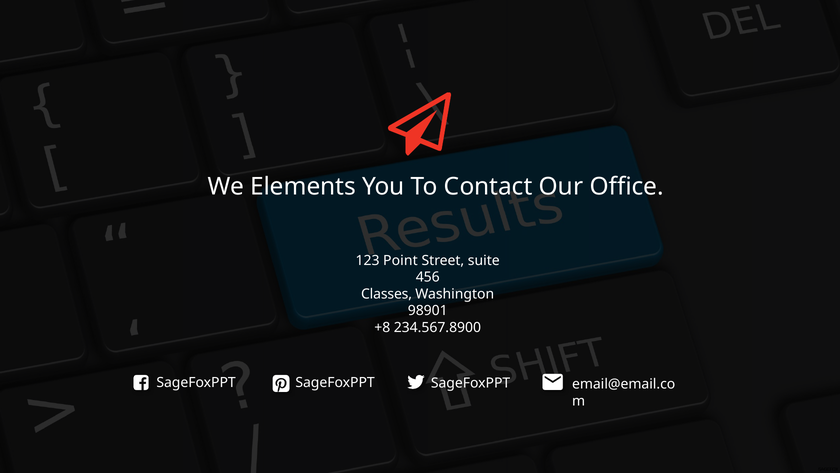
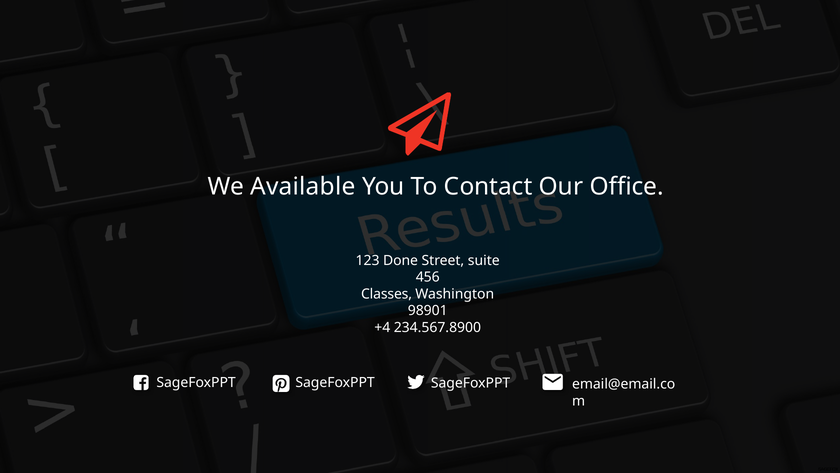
Elements: Elements -> Available
Point: Point -> Done
+8: +8 -> +4
